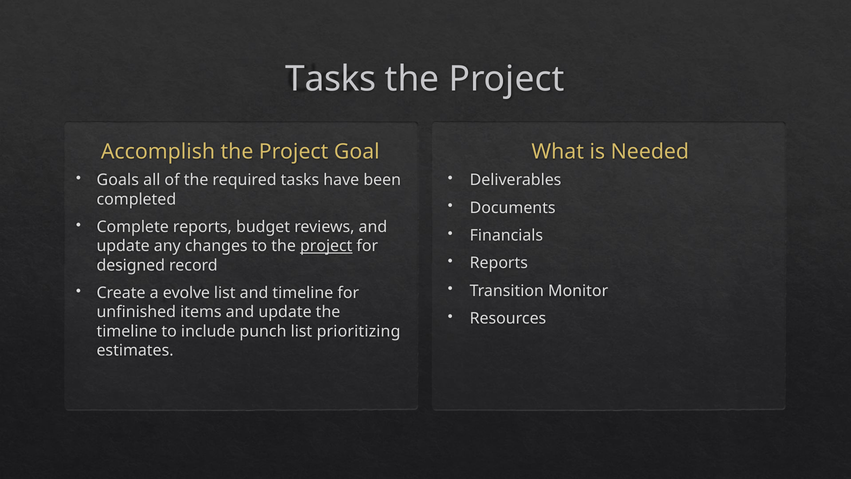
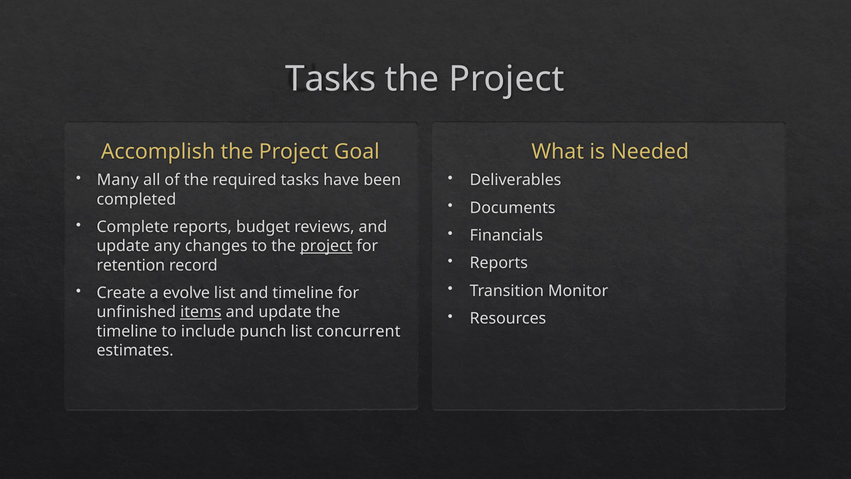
Goals: Goals -> Many
designed: designed -> retention
items underline: none -> present
prioritizing: prioritizing -> concurrent
